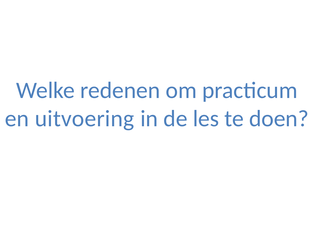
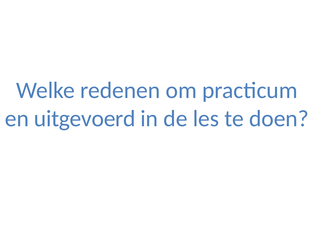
uitvoering: uitvoering -> uitgevoerd
